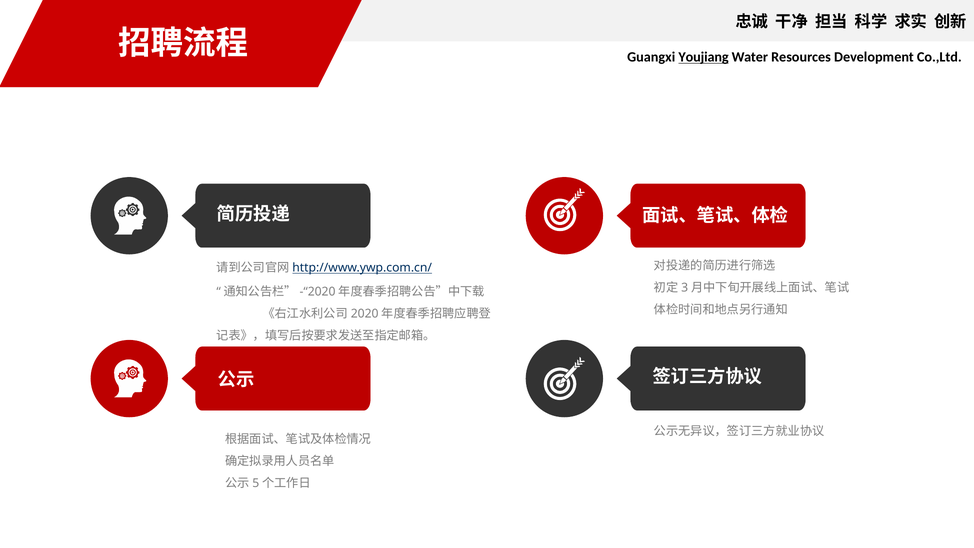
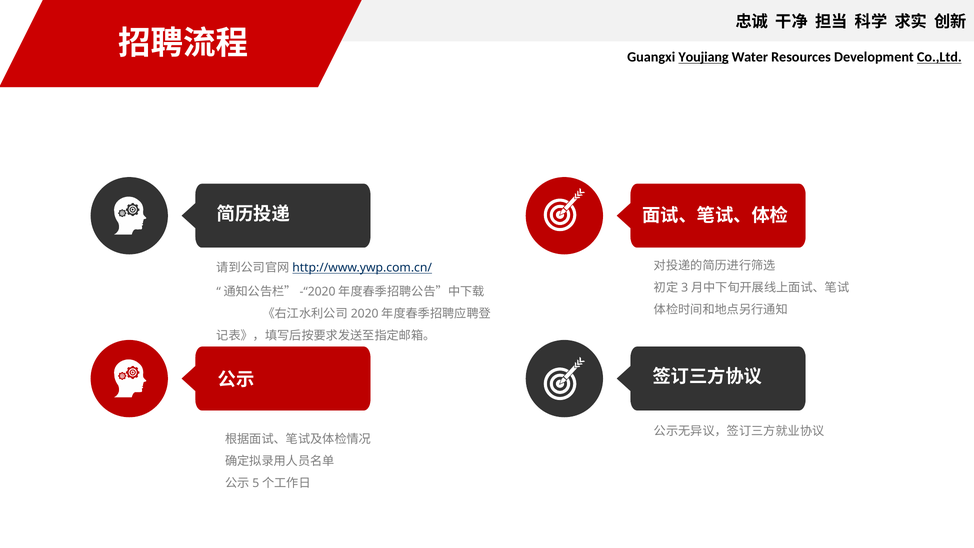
Co.,Ltd underline: none -> present
